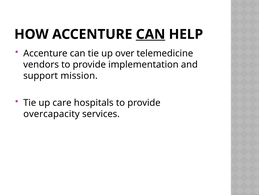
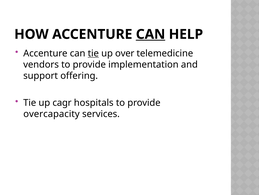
tie at (93, 53) underline: none -> present
mission: mission -> offering
care: care -> cagr
